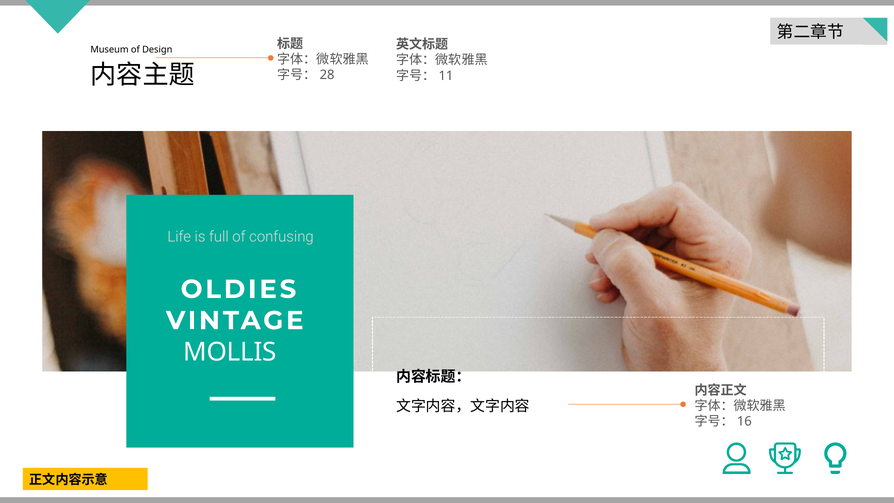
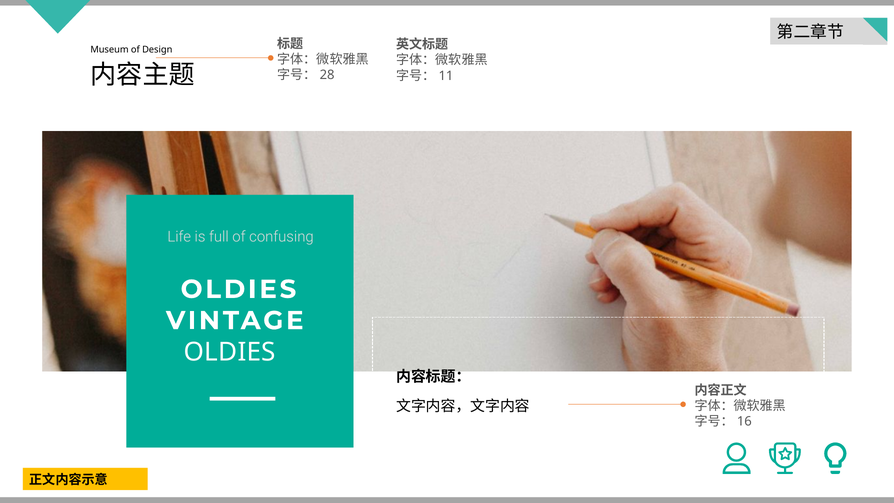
MOLLIS at (230, 352): MOLLIS -> OLDIES
